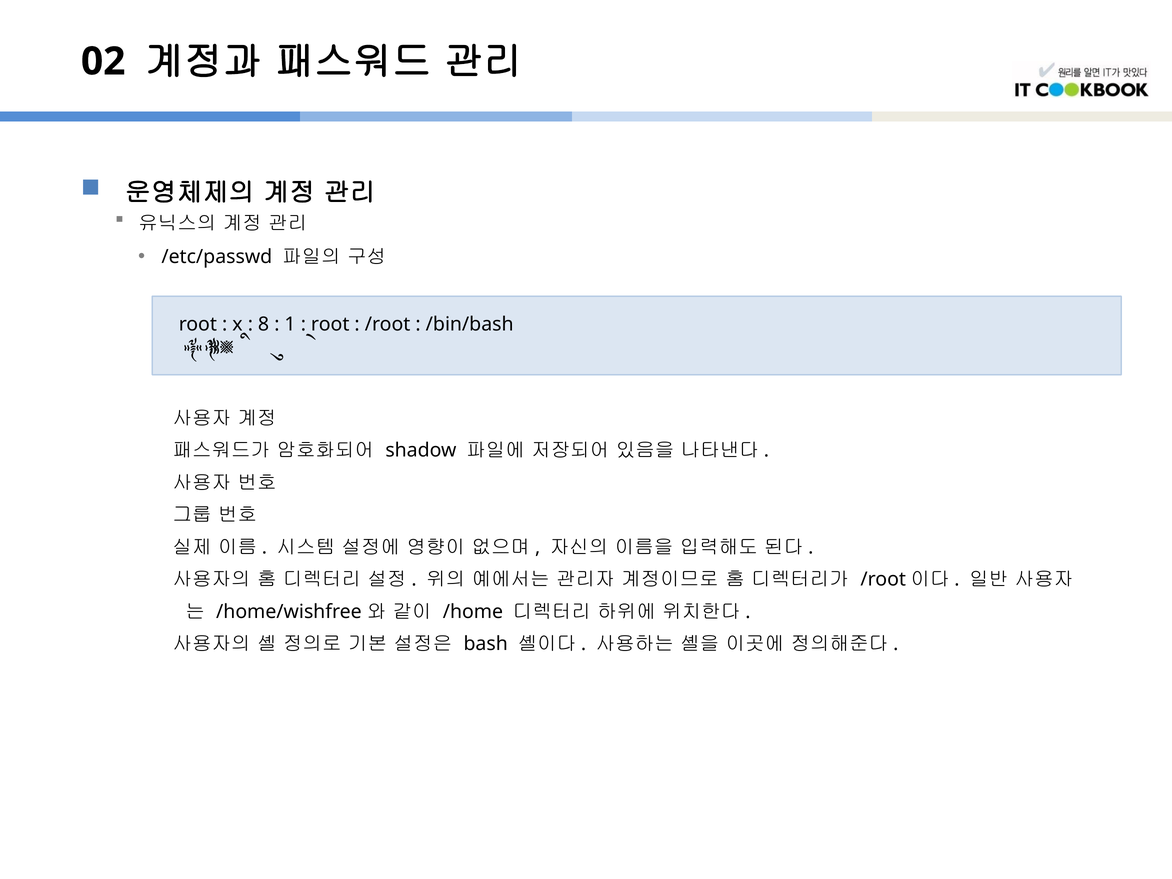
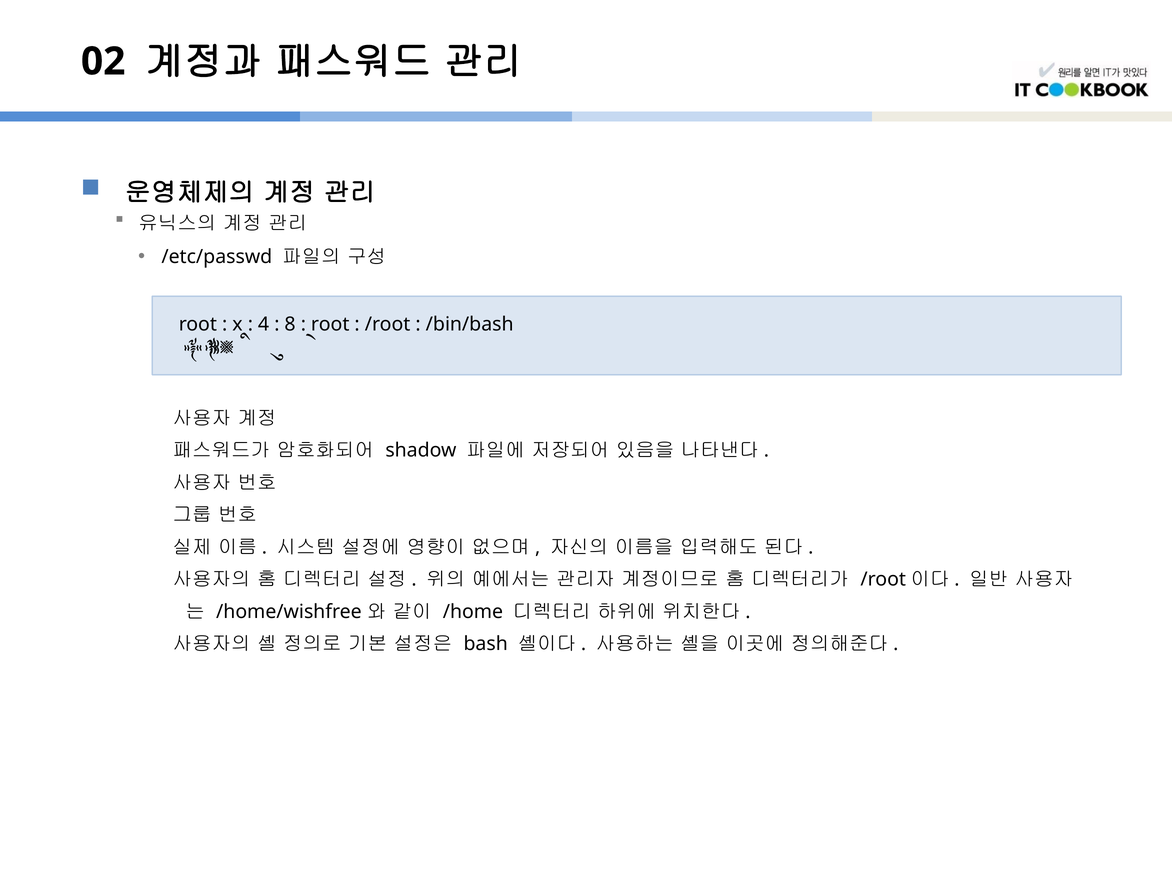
8: 8 -> 4
1: 1 -> 8
